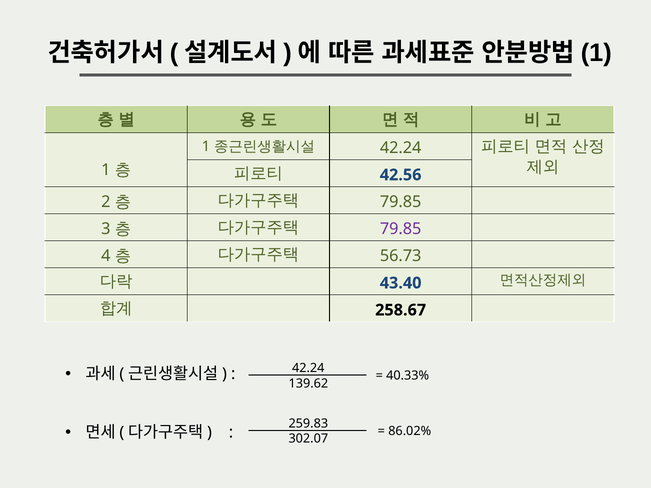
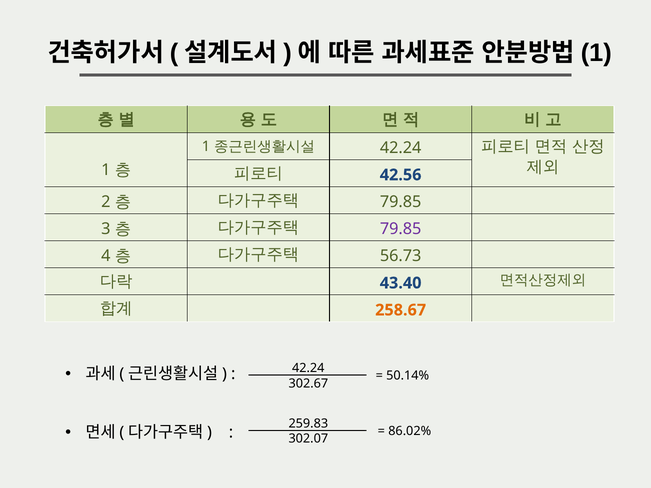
258.67 colour: black -> orange
40.33%: 40.33% -> 50.14%
139.62: 139.62 -> 302.67
